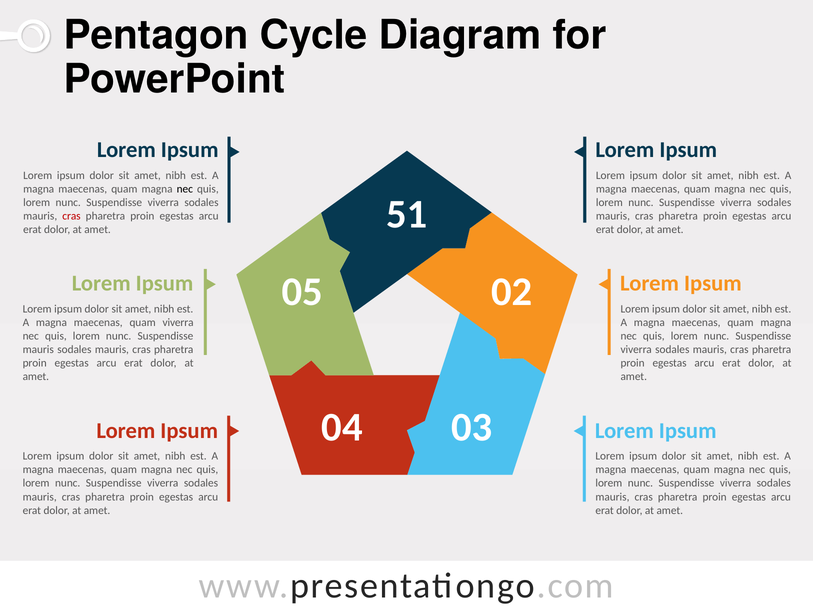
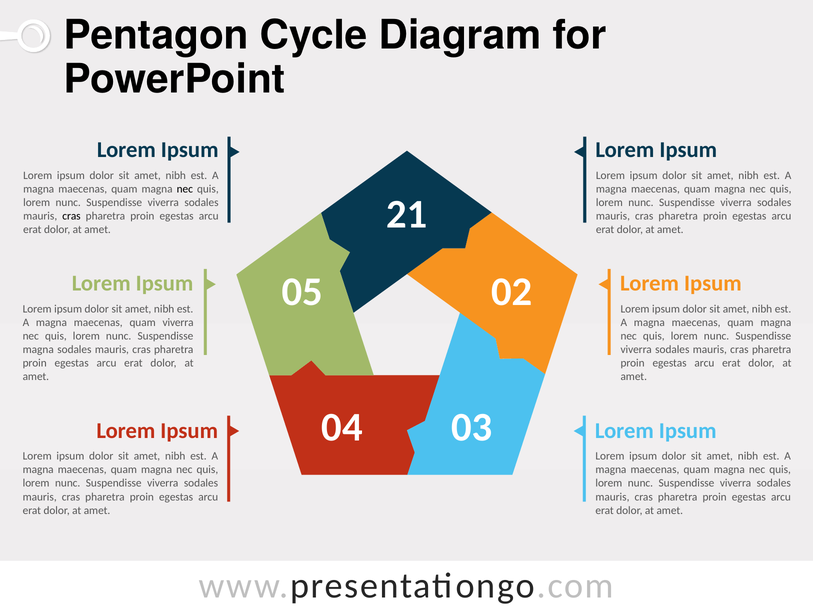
cras at (72, 216) colour: red -> black
51: 51 -> 21
mauris at (38, 349): mauris -> magna
